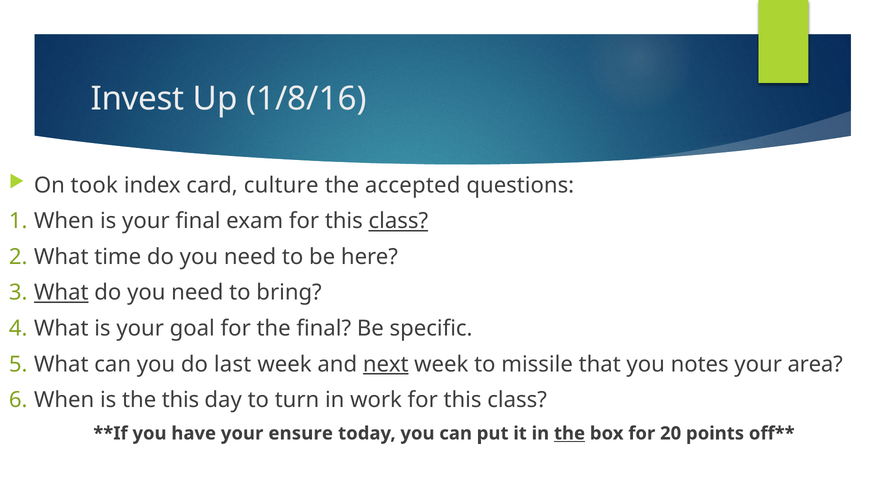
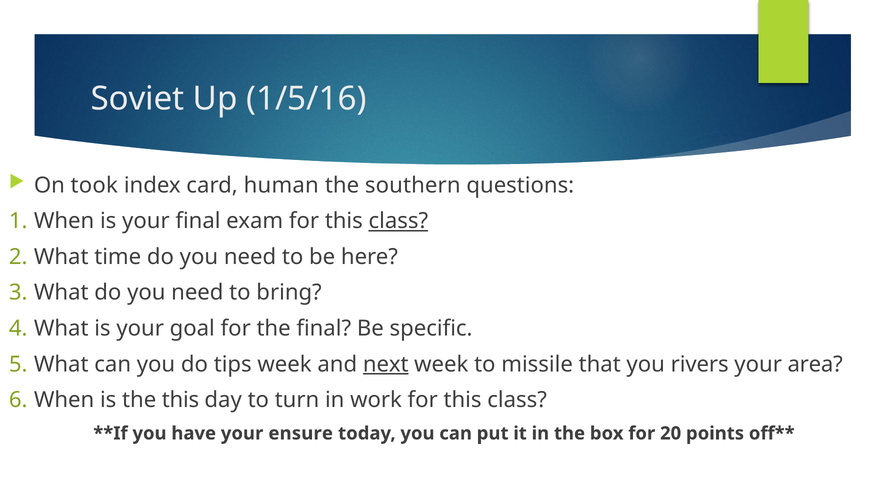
Invest: Invest -> Soviet
1/8/16: 1/8/16 -> 1/5/16
culture: culture -> human
accepted: accepted -> southern
What at (61, 293) underline: present -> none
last: last -> tips
notes: notes -> rivers
the at (570, 434) underline: present -> none
